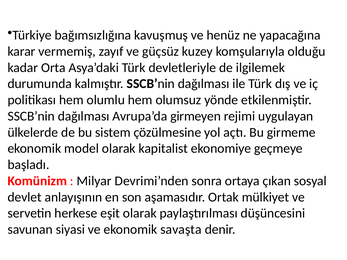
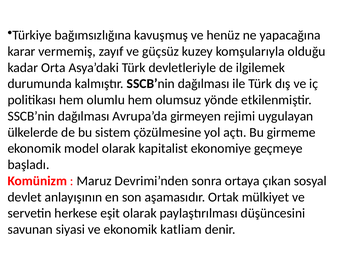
Milyar: Milyar -> Maruz
savaşta: savaşta -> katliam
